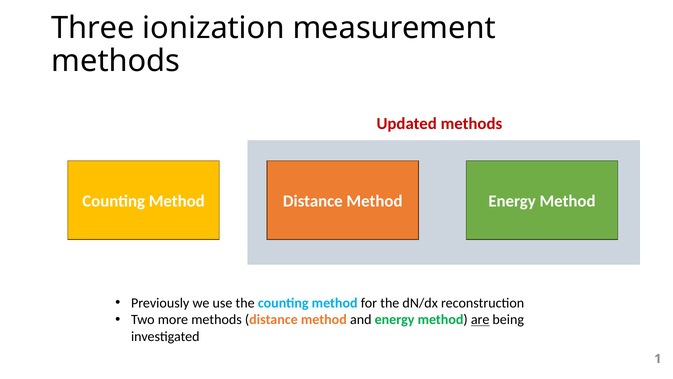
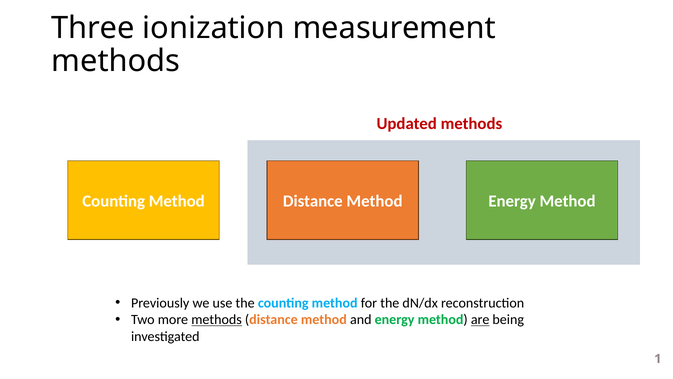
methods at (217, 319) underline: none -> present
